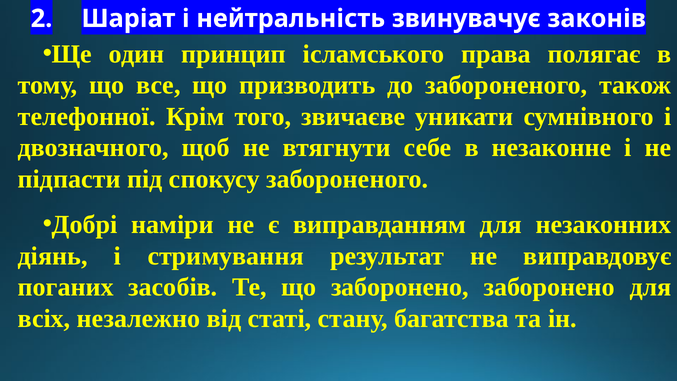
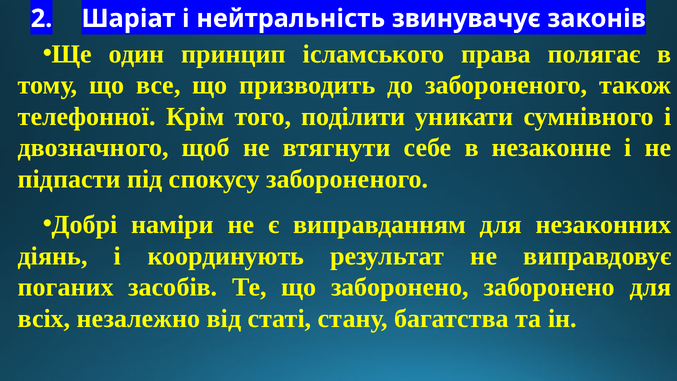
звичаєве: звичаєве -> поділити
стримування: стримування -> координують
